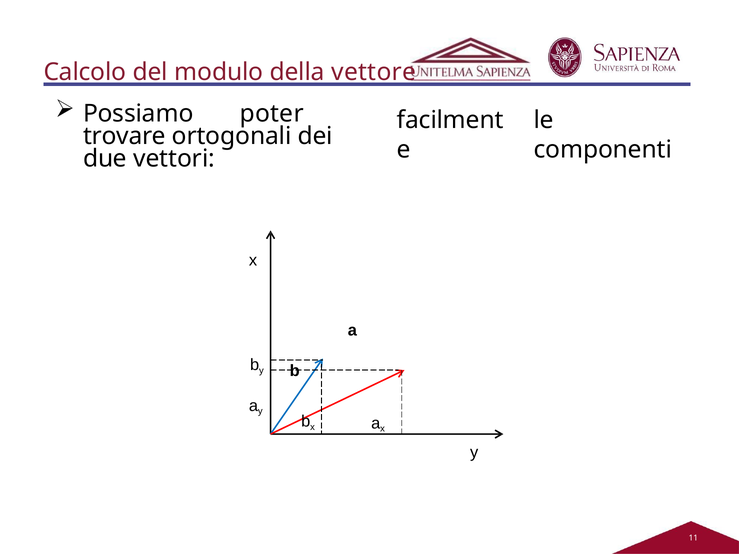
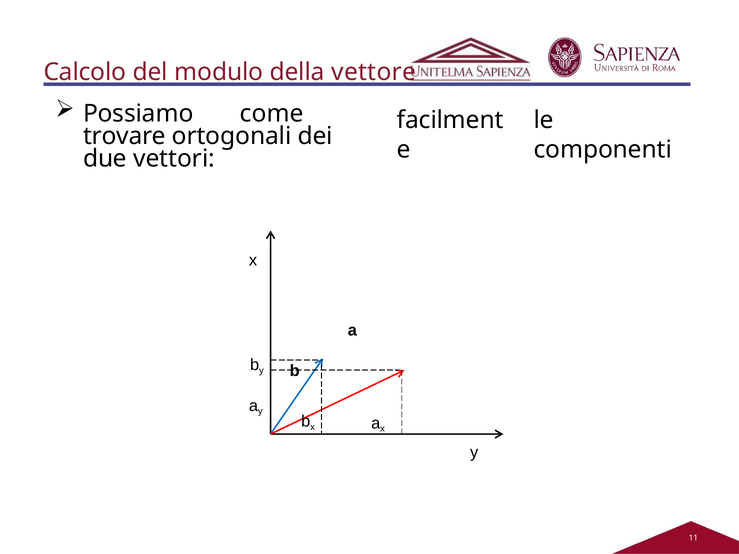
poter: poter -> come
